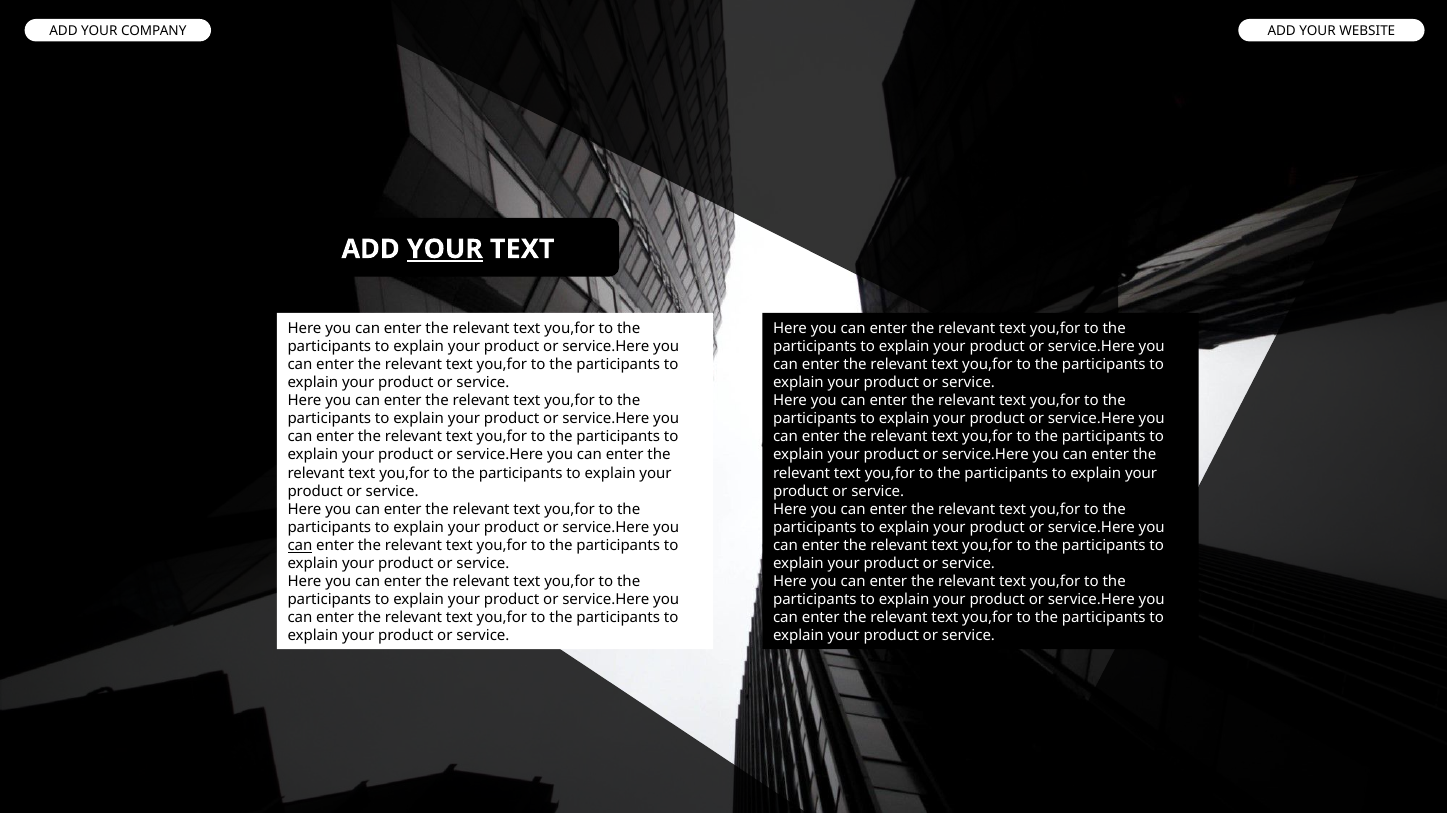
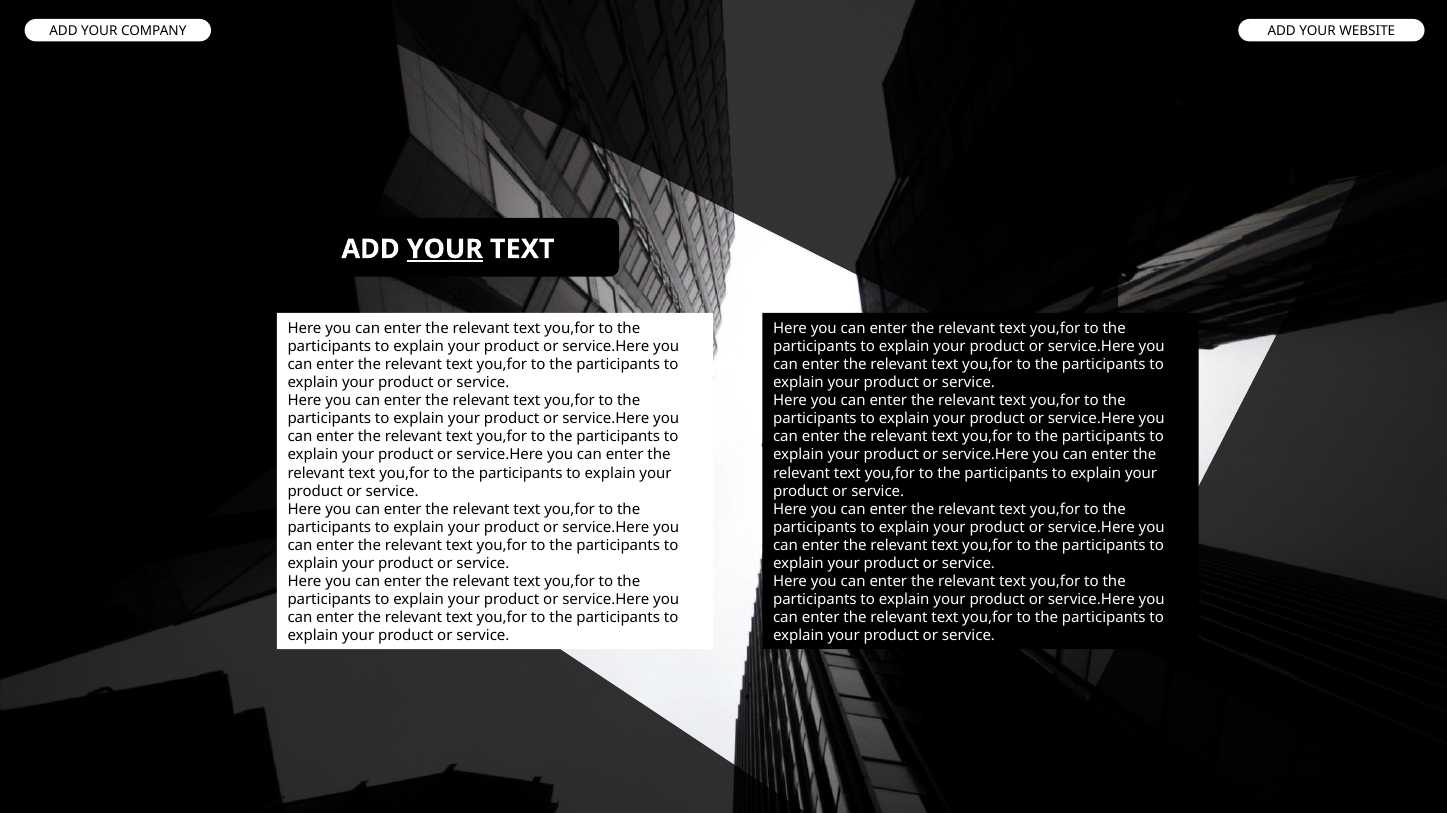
can at (300, 545) underline: present -> none
